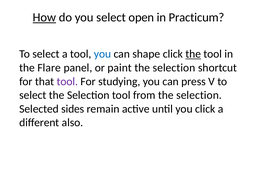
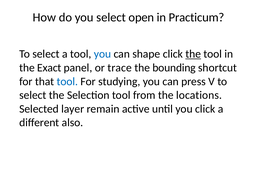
How underline: present -> none
Flare: Flare -> Exact
paint: paint -> trace
selection at (174, 68): selection -> bounding
tool at (67, 81) colour: purple -> blue
from the selection: selection -> locations
sides: sides -> layer
